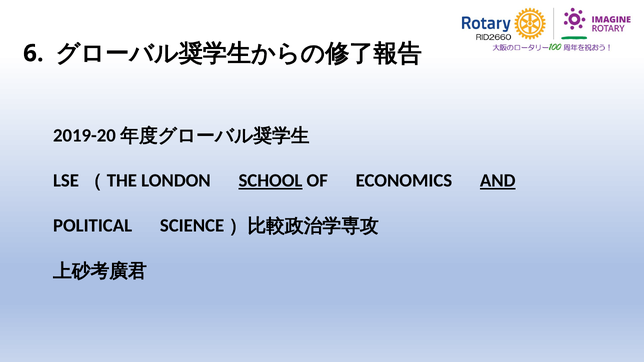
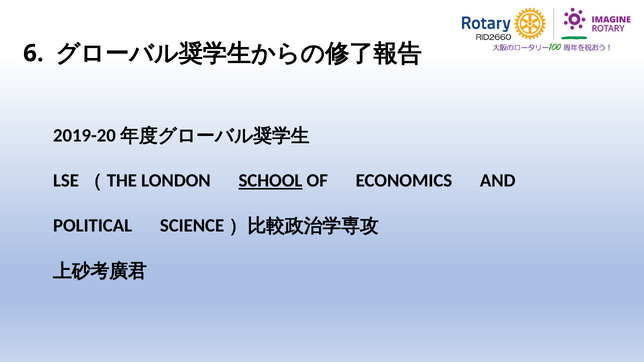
AND underline: present -> none
